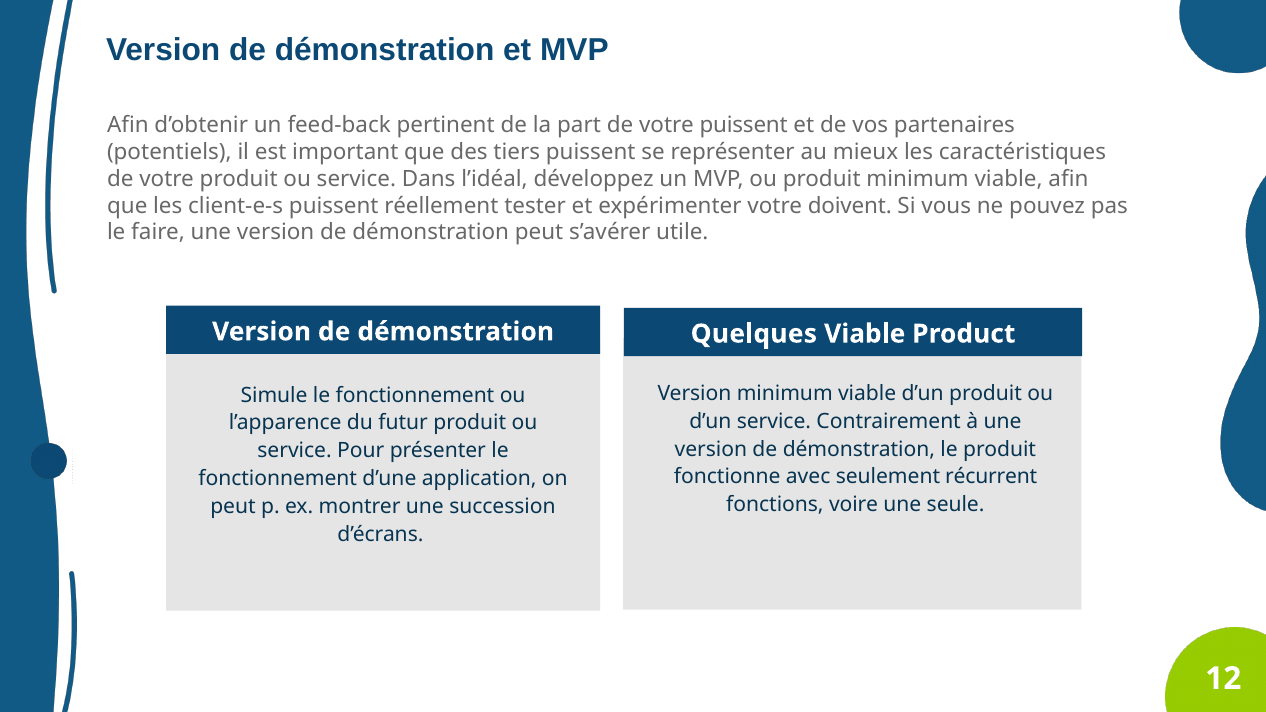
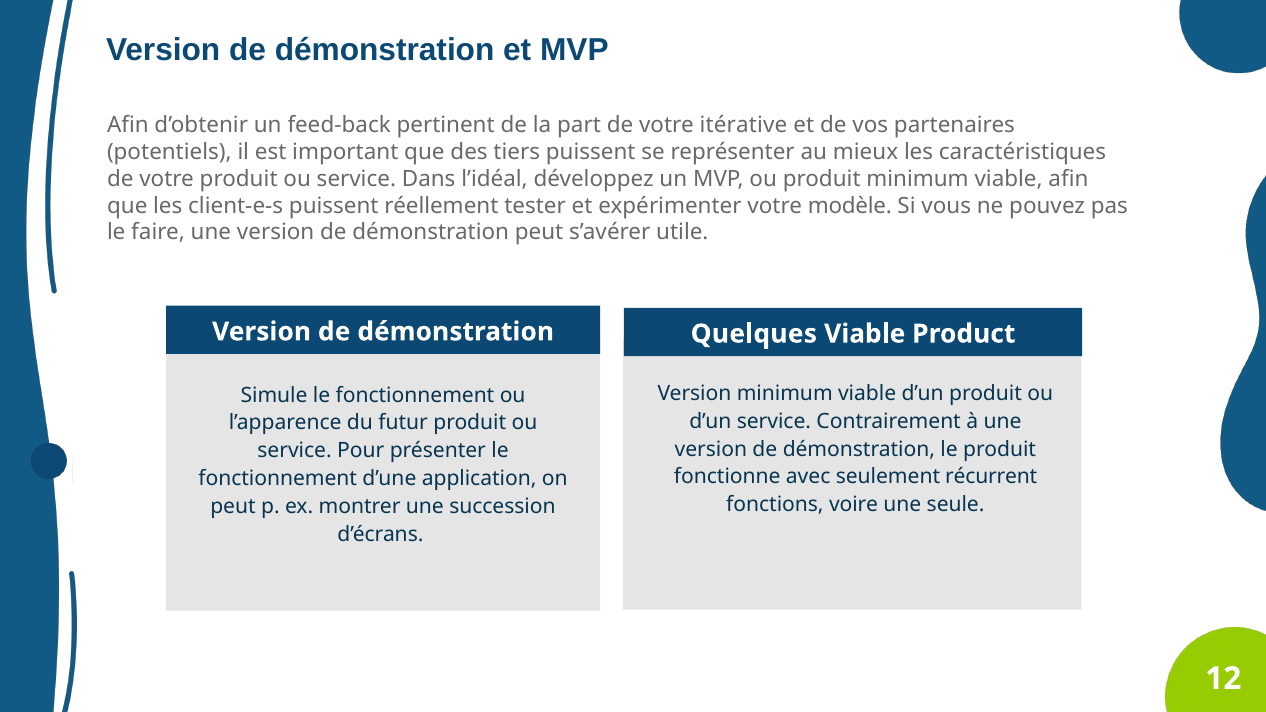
votre puissent: puissent -> itérative
doivent: doivent -> modèle
